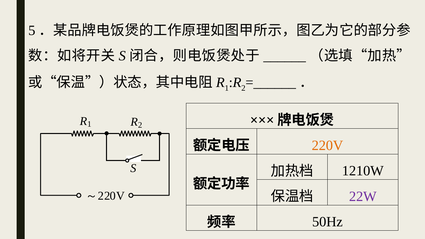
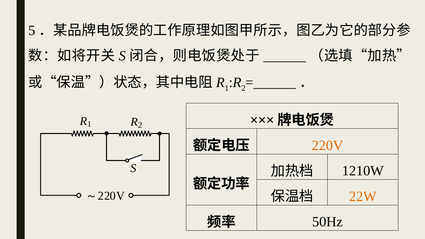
22W colour: purple -> orange
